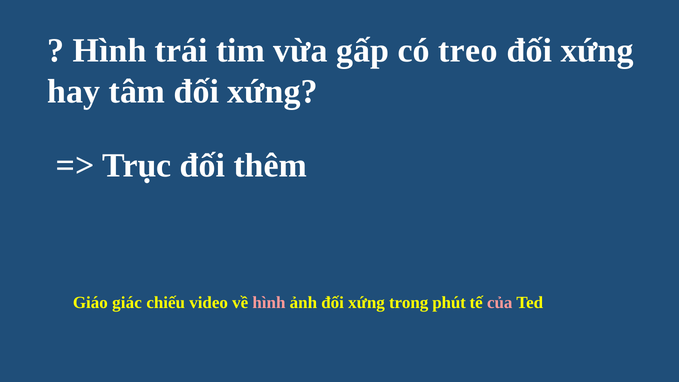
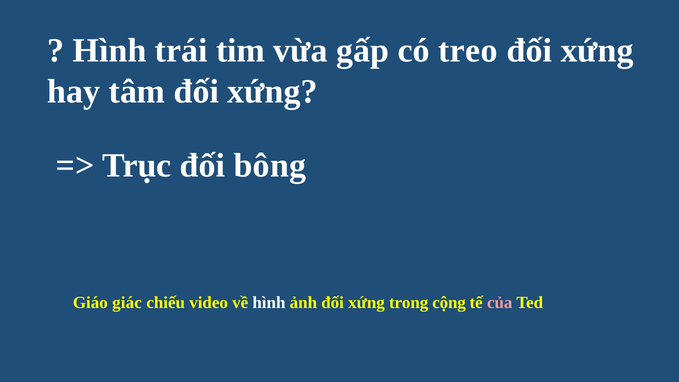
thêm: thêm -> bông
hình at (269, 302) colour: pink -> white
phút: phút -> cộng
